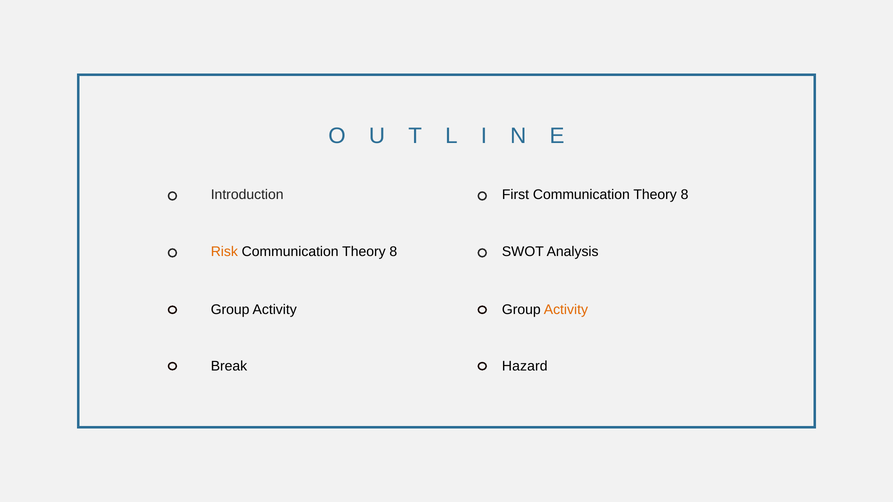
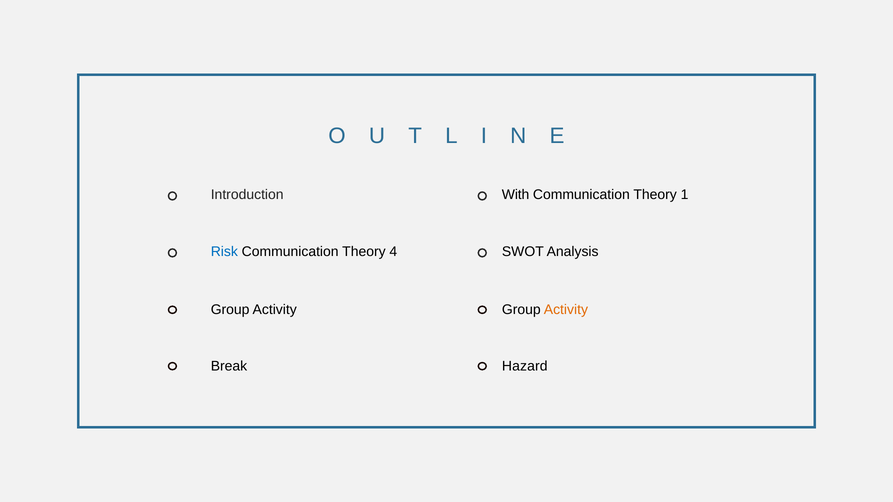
First: First -> With
8 at (685, 195): 8 -> 1
Risk colour: orange -> blue
8 at (393, 252): 8 -> 4
